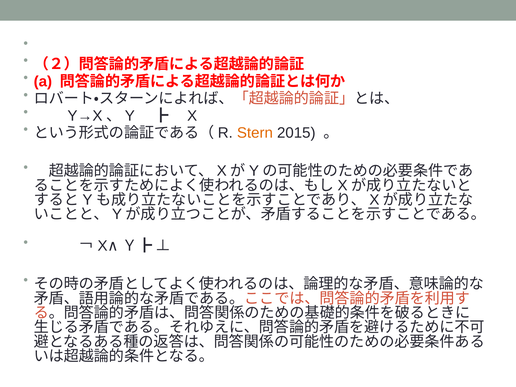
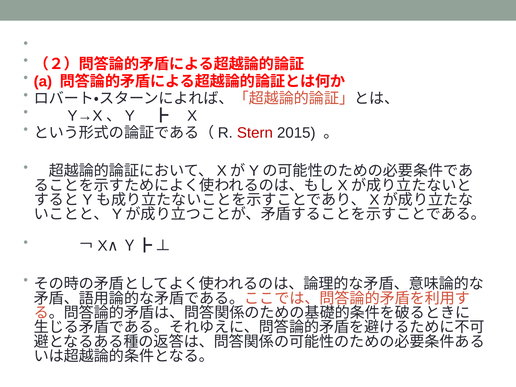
Stern colour: orange -> red
